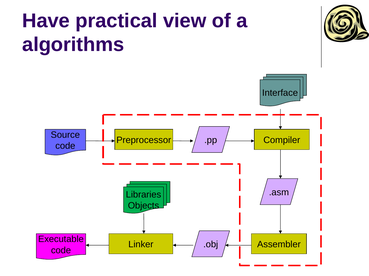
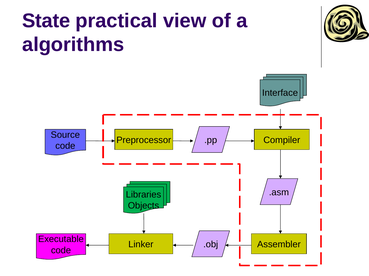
Have: Have -> State
